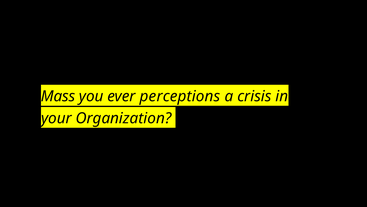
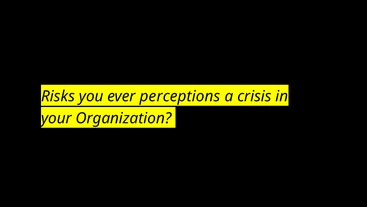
Mass: Mass -> Risks
